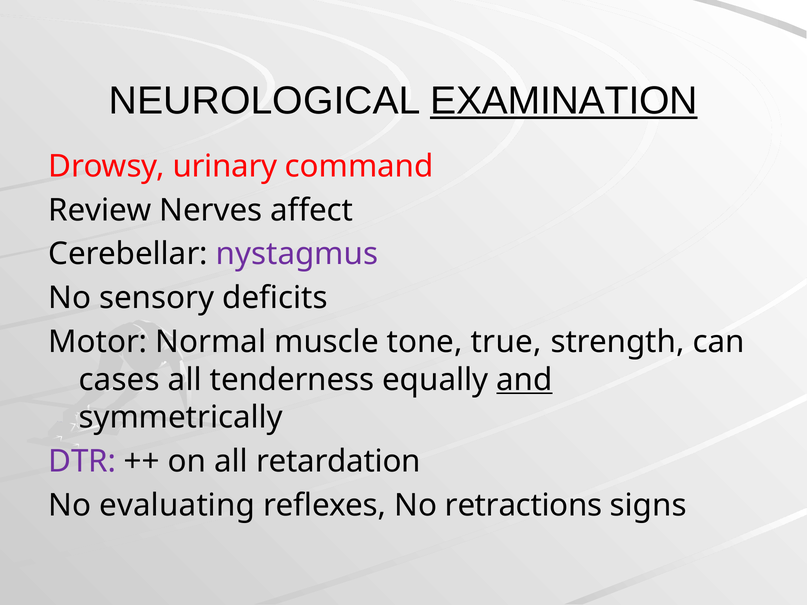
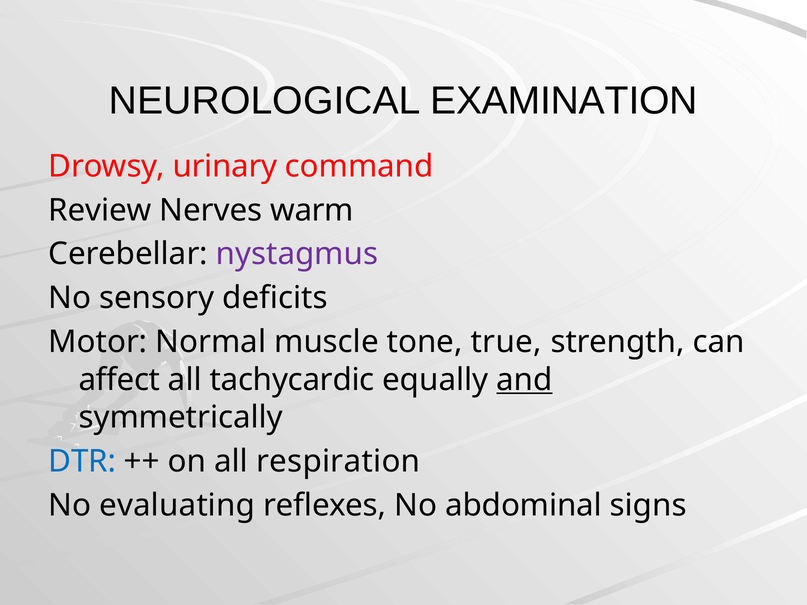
EXAMINATION underline: present -> none
affect: affect -> warm
cases: cases -> affect
tenderness: tenderness -> tachycardic
DTR colour: purple -> blue
retardation: retardation -> respiration
retractions: retractions -> abdominal
